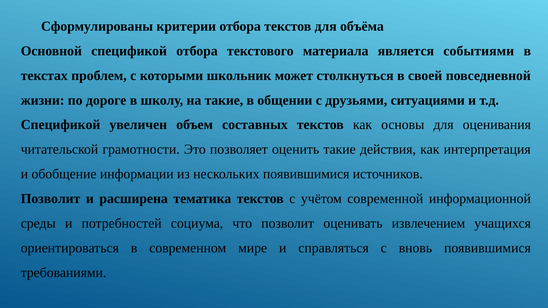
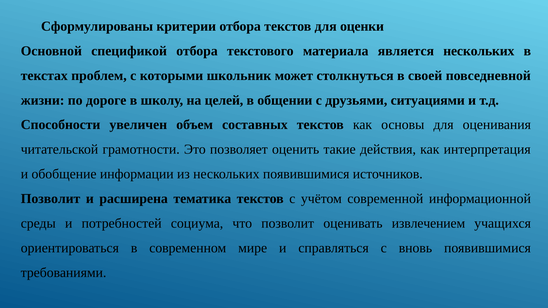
объёма: объёма -> оценки
является событиями: событиями -> нескольких
на такие: такие -> целей
Спецификой at (61, 125): Спецификой -> Способности
